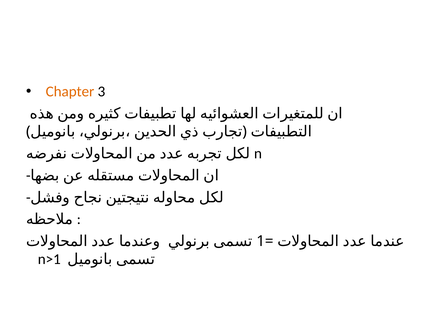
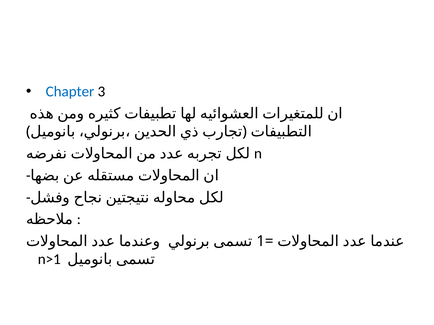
Chapter colour: orange -> blue
